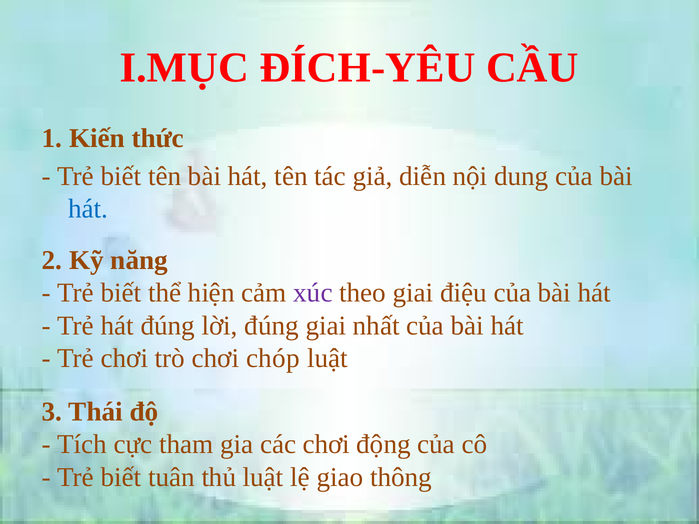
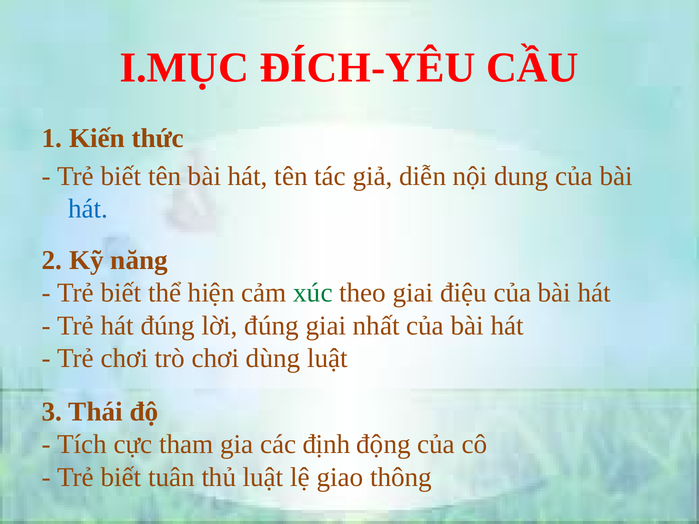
xúc colour: purple -> green
chóp: chóp -> dùng
các chơi: chơi -> định
